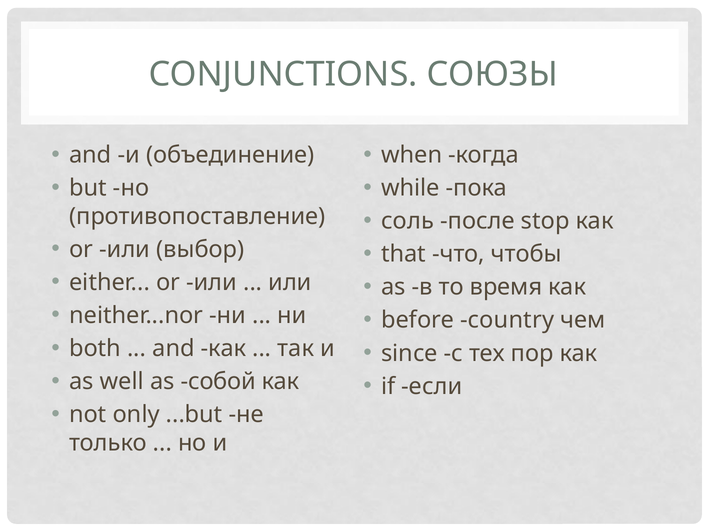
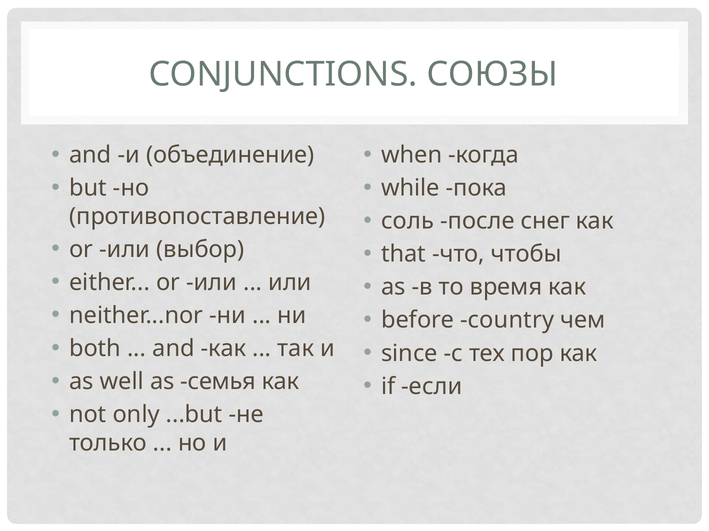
stop: stop -> снег
собой: собой -> семья
